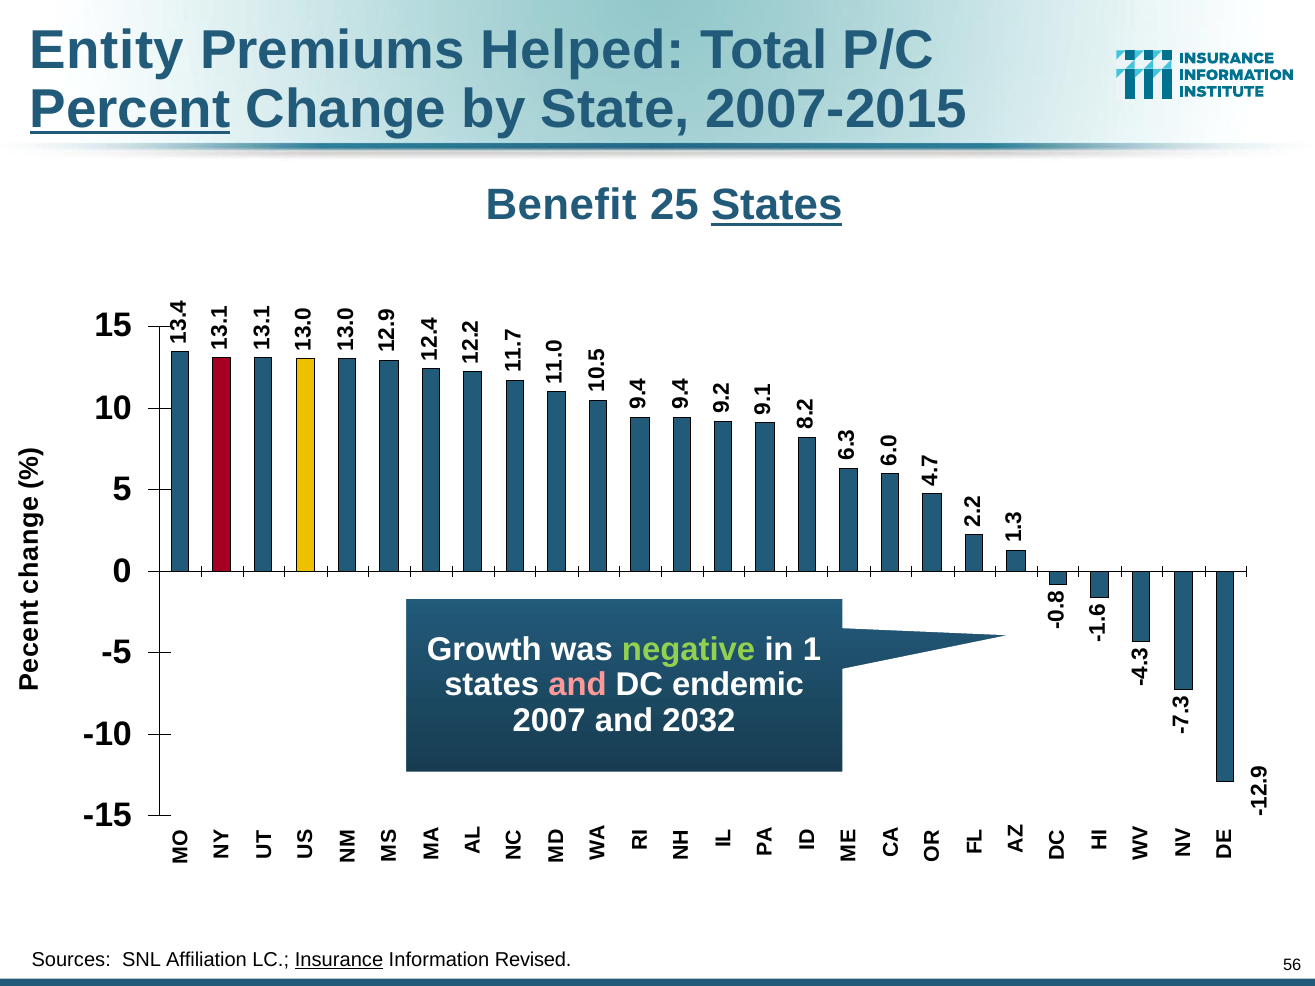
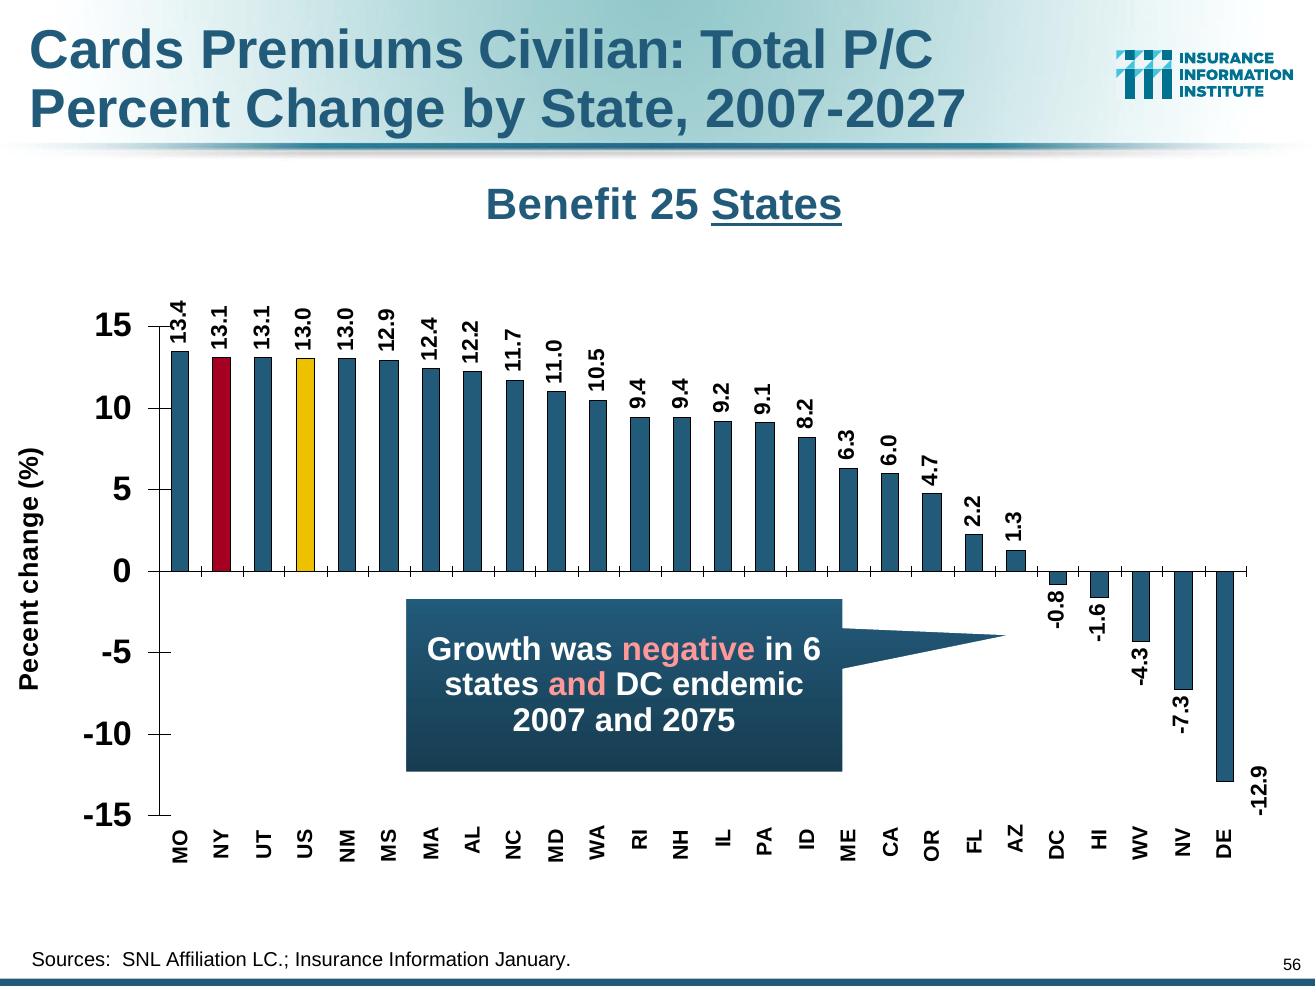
Entity: Entity -> Cards
Helped: Helped -> Civilian
Percent underline: present -> none
2007-2015: 2007-2015 -> 2007-2027
negative colour: light green -> pink
in 1: 1 -> 6
2032: 2032 -> 2075
Insurance underline: present -> none
Revised: Revised -> January
